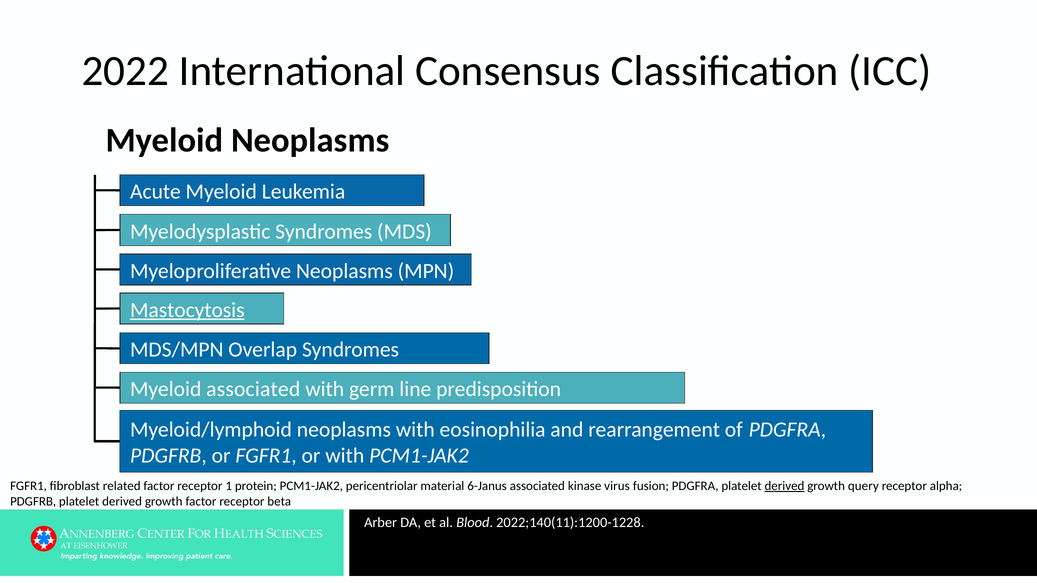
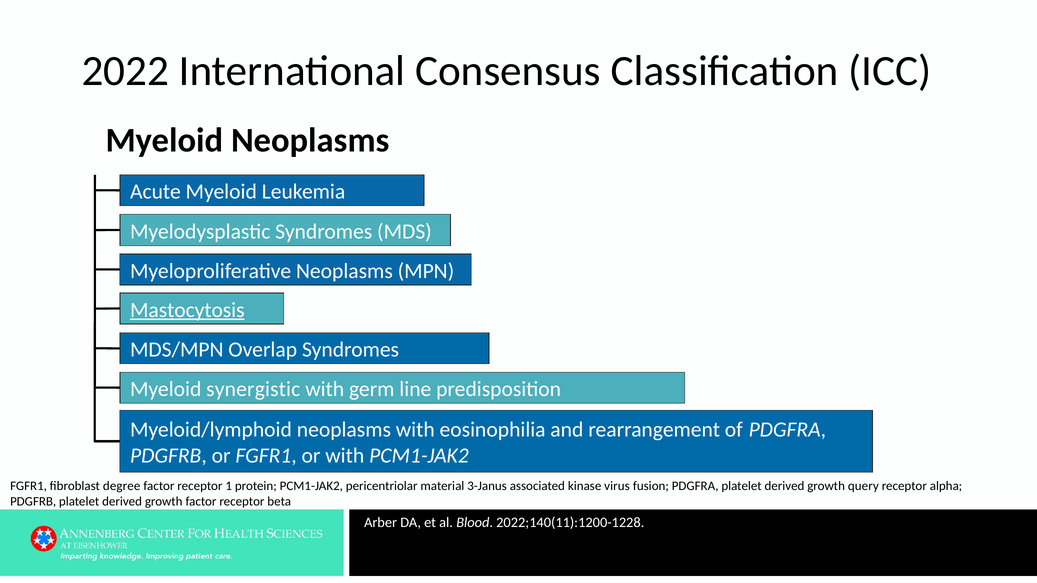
Myeloid associated: associated -> synergistic
related: related -> degree
6-Janus: 6-Janus -> 3-Janus
derived at (784, 486) underline: present -> none
